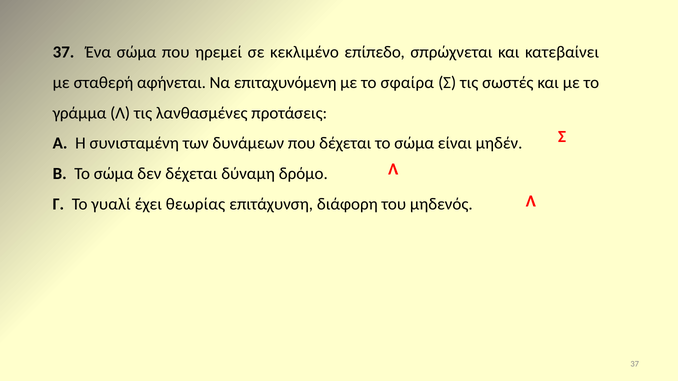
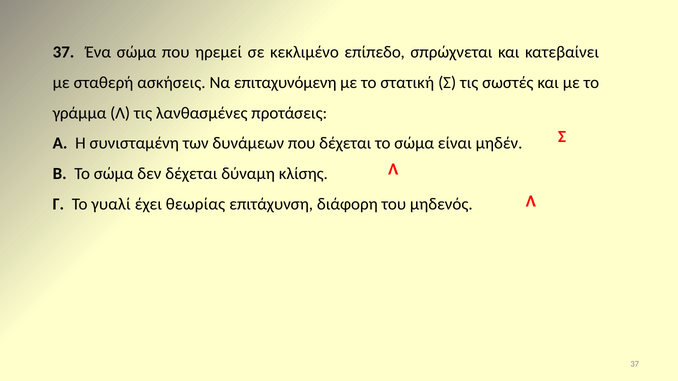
αφήνεται: αφήνεται -> ασκήσεις
σφαίρα: σφαίρα -> στατική
δρόμο: δρόμο -> κλίσης
